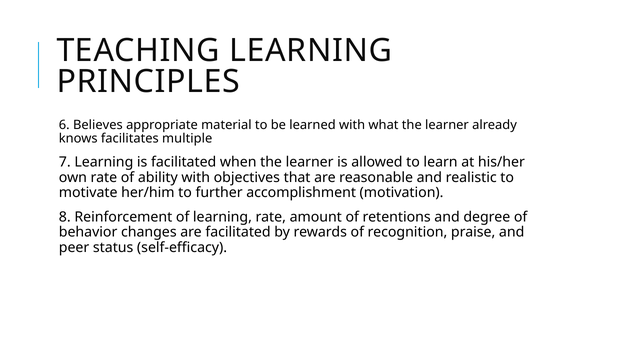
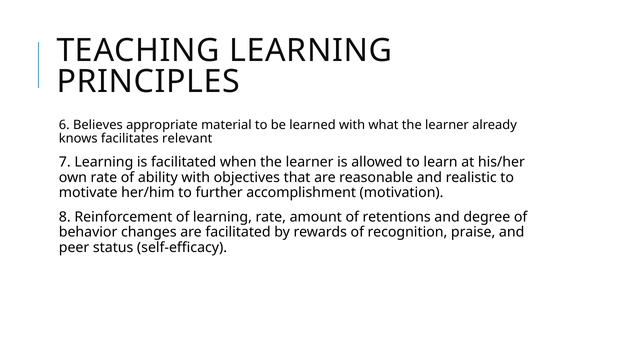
multiple: multiple -> relevant
